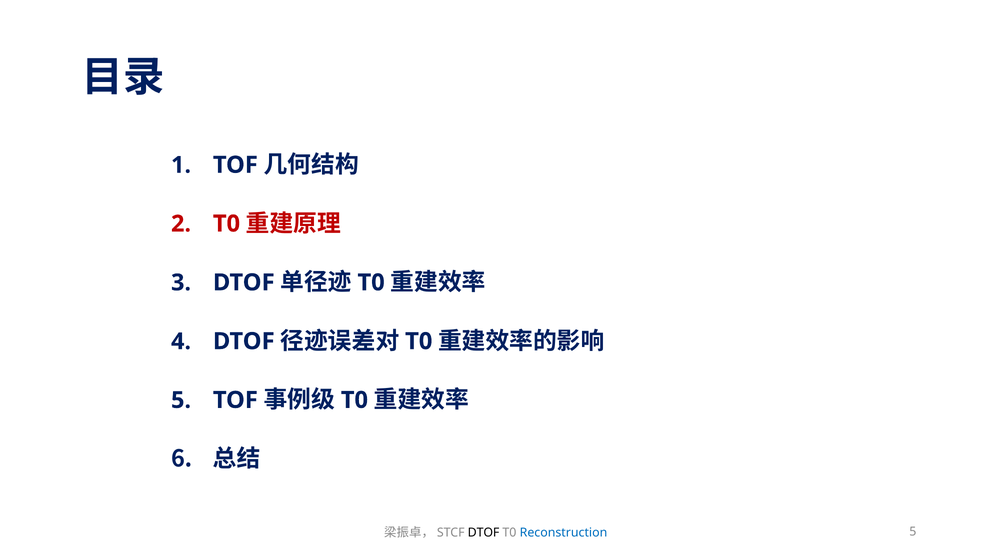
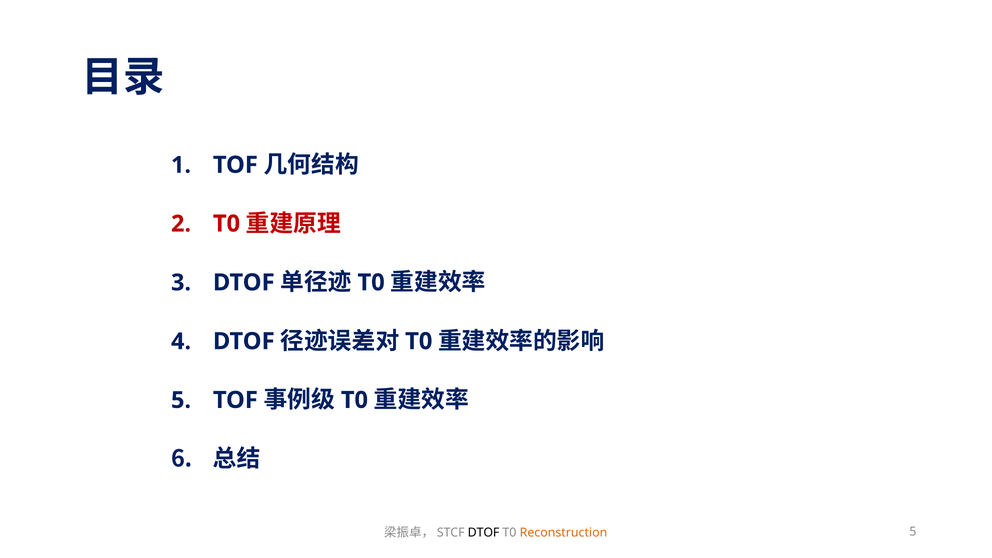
Reconstruction colour: blue -> orange
